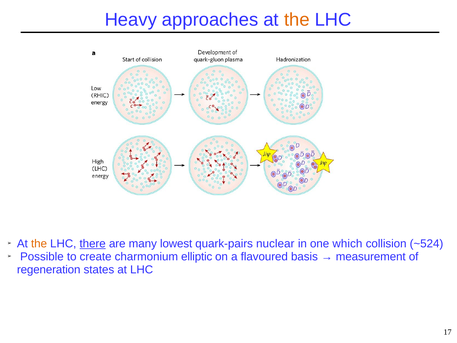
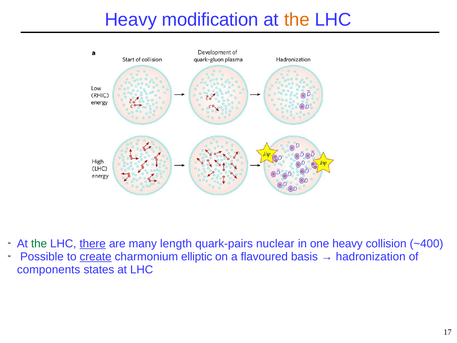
approaches: approaches -> modification
the at (39, 243) colour: orange -> green
lowest: lowest -> length
one which: which -> heavy
~524: ~524 -> ~400
create underline: none -> present
measurement: measurement -> hadronization
regeneration: regeneration -> components
